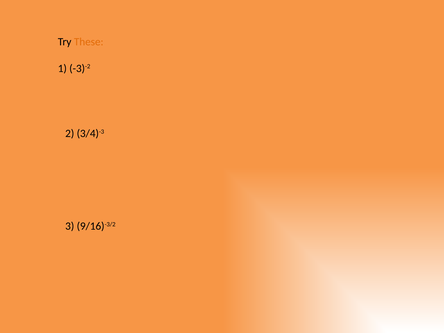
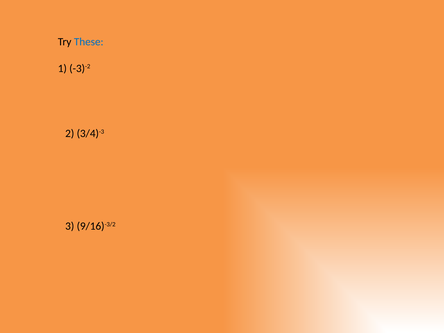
These colour: orange -> blue
